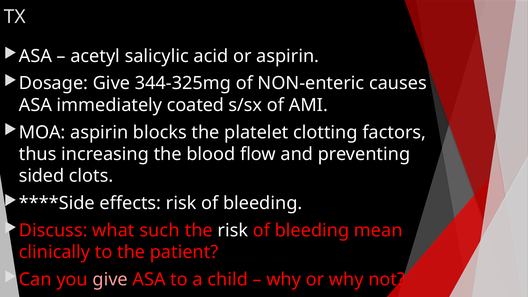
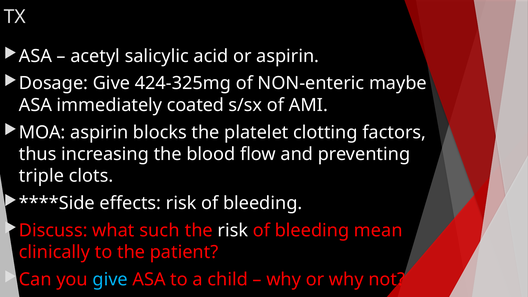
344-325mg: 344-325mg -> 424-325mg
causes: causes -> maybe
sided: sided -> triple
give at (110, 280) colour: pink -> light blue
